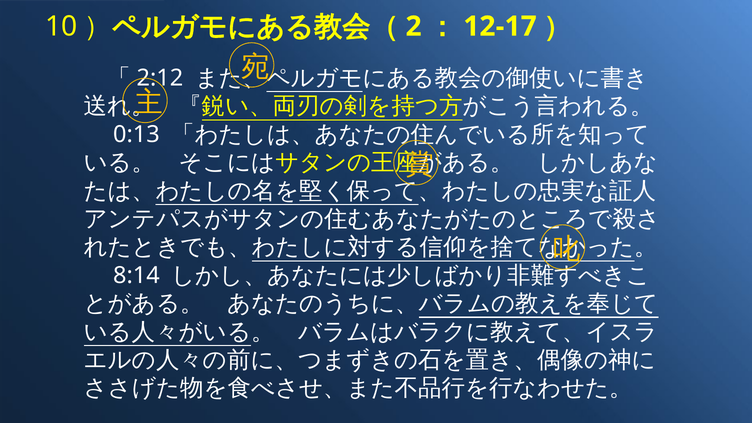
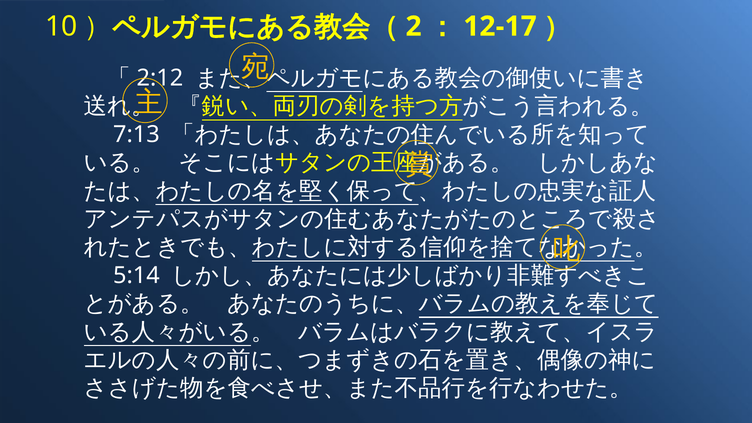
0:13: 0:13 -> 7:13
8:14: 8:14 -> 5:14
